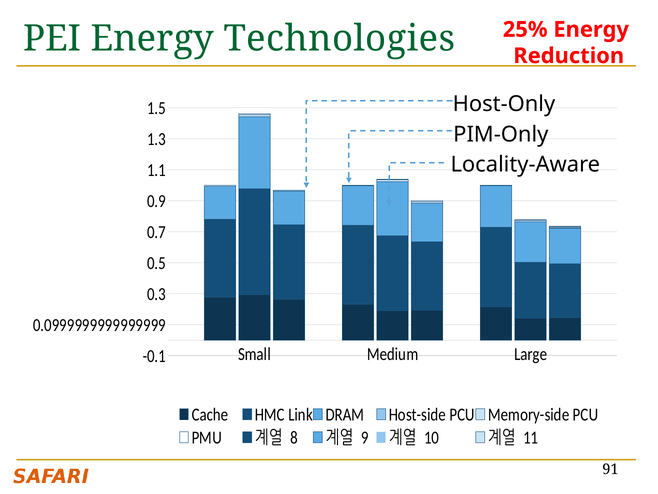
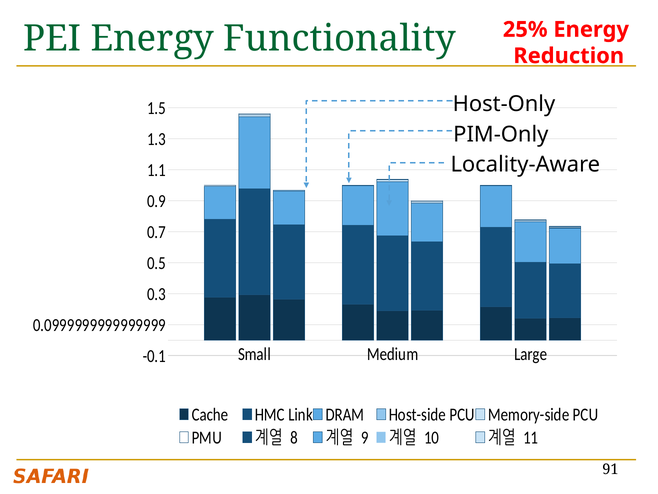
Technologies: Technologies -> Functionality
